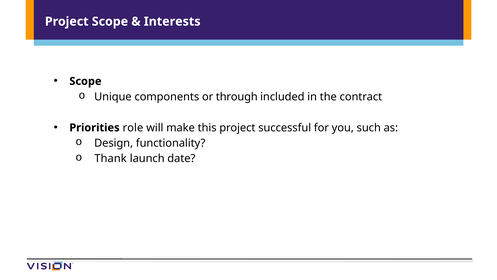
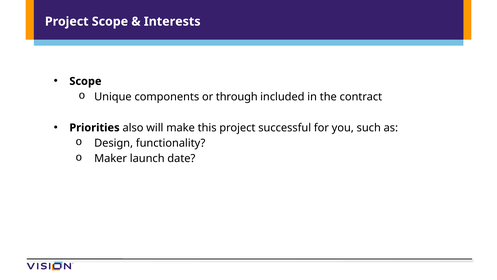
role: role -> also
Thank: Thank -> Maker
